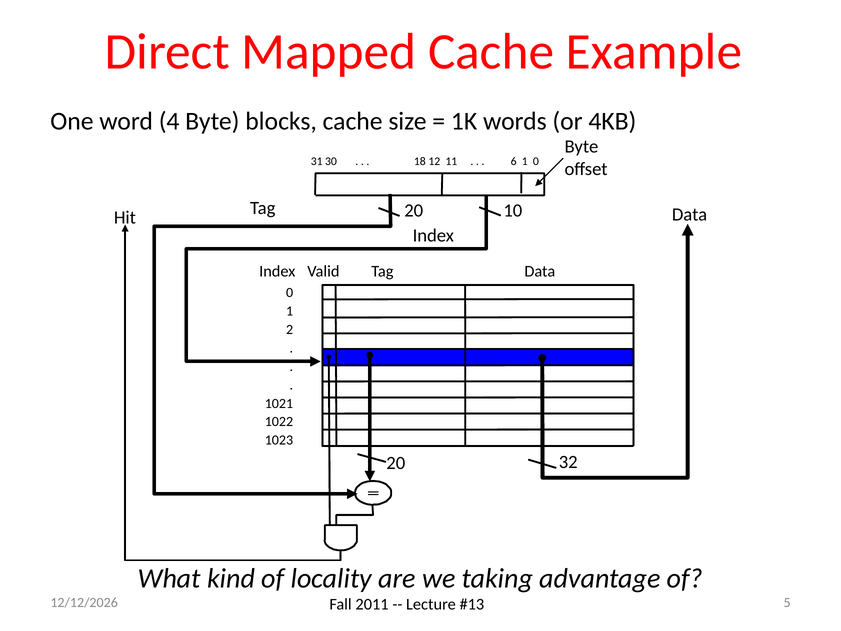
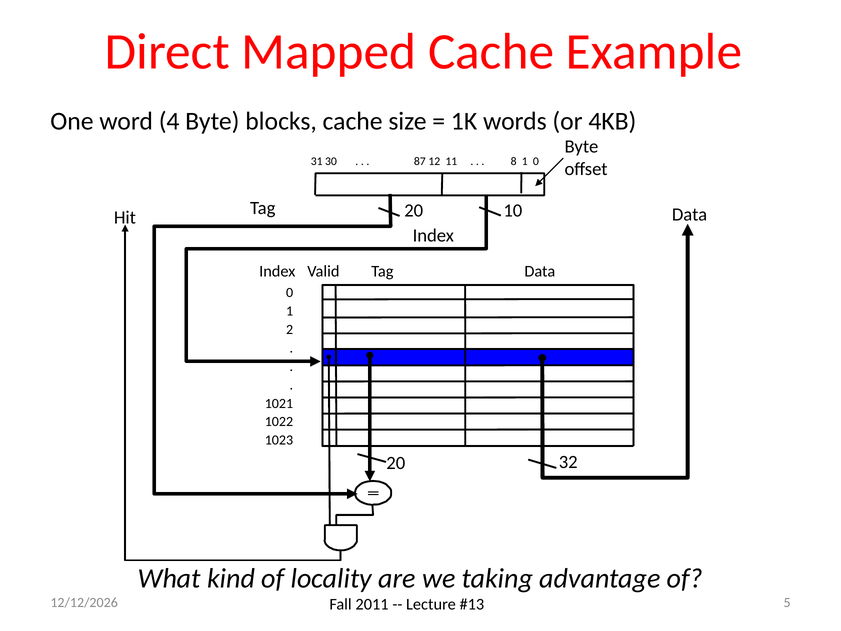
18: 18 -> 87
6: 6 -> 8
